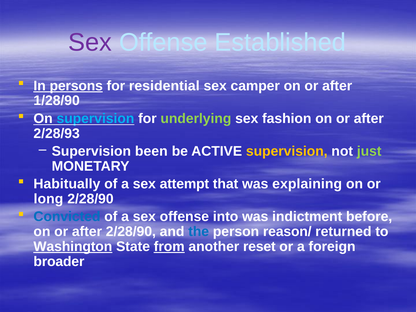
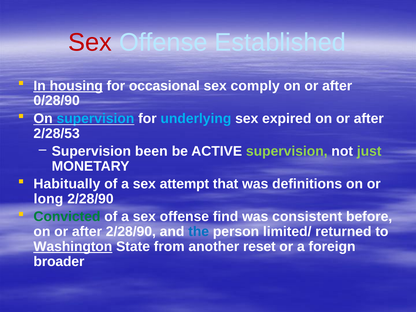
Sex at (90, 42) colour: purple -> red
persons: persons -> housing
residential: residential -> occasional
camper: camper -> comply
1/28/90: 1/28/90 -> 0/28/90
underlying colour: light green -> light blue
fashion: fashion -> expired
2/28/93: 2/28/93 -> 2/28/53
supervision at (287, 151) colour: yellow -> light green
explaining: explaining -> definitions
Convicted colour: blue -> green
into: into -> find
indictment: indictment -> consistent
reason/: reason/ -> limited/
from underline: present -> none
